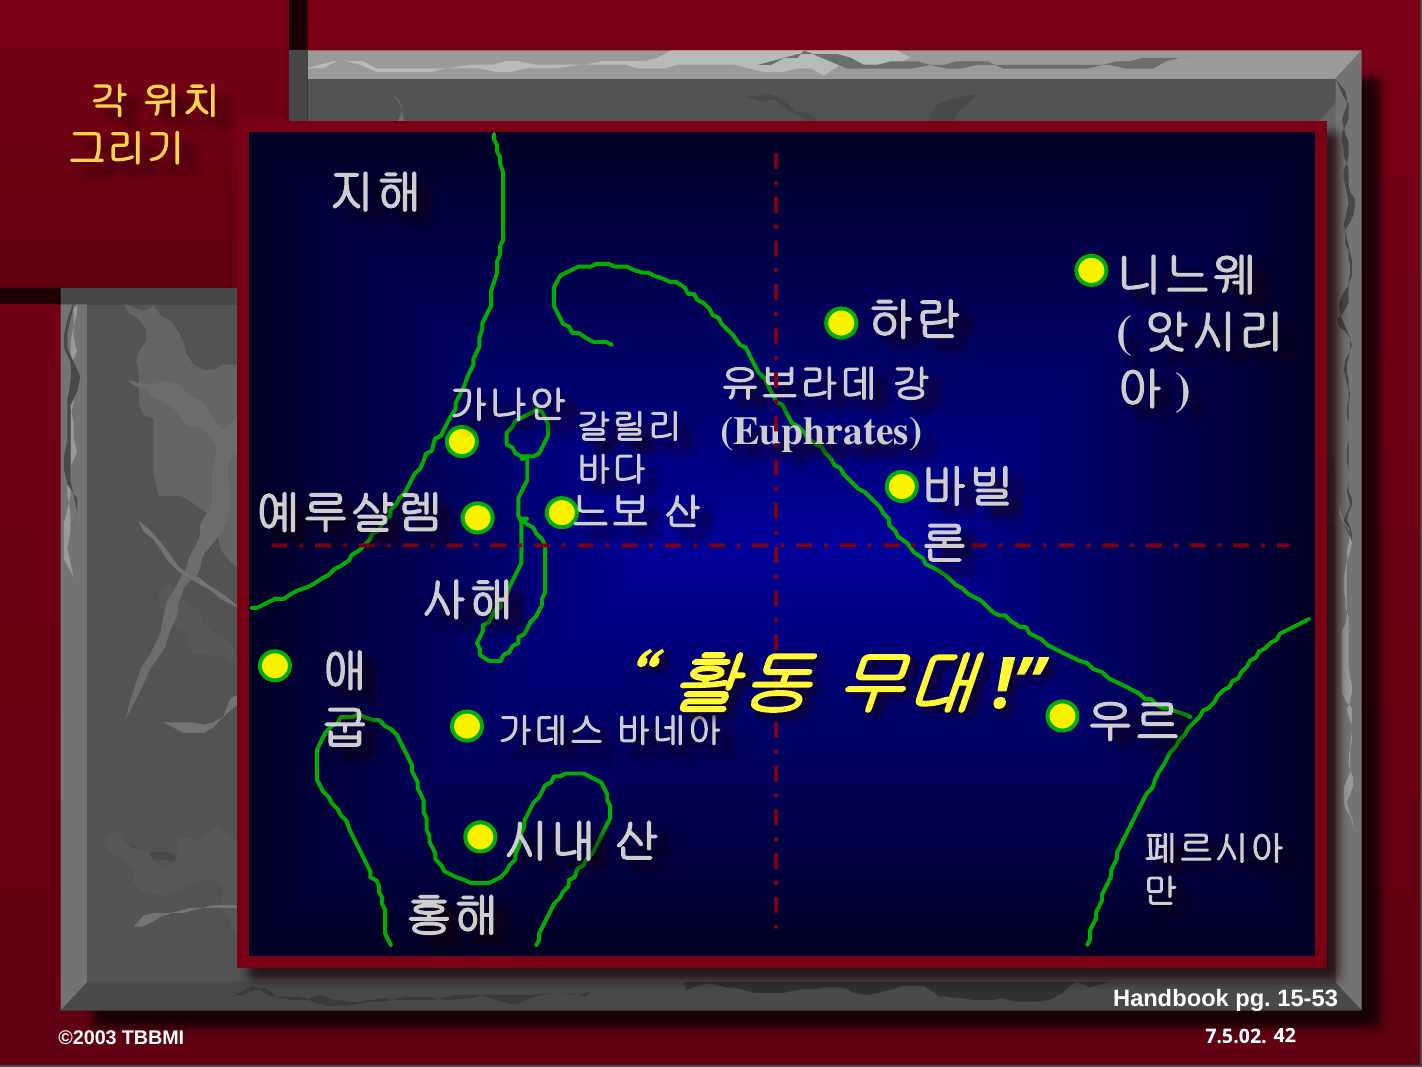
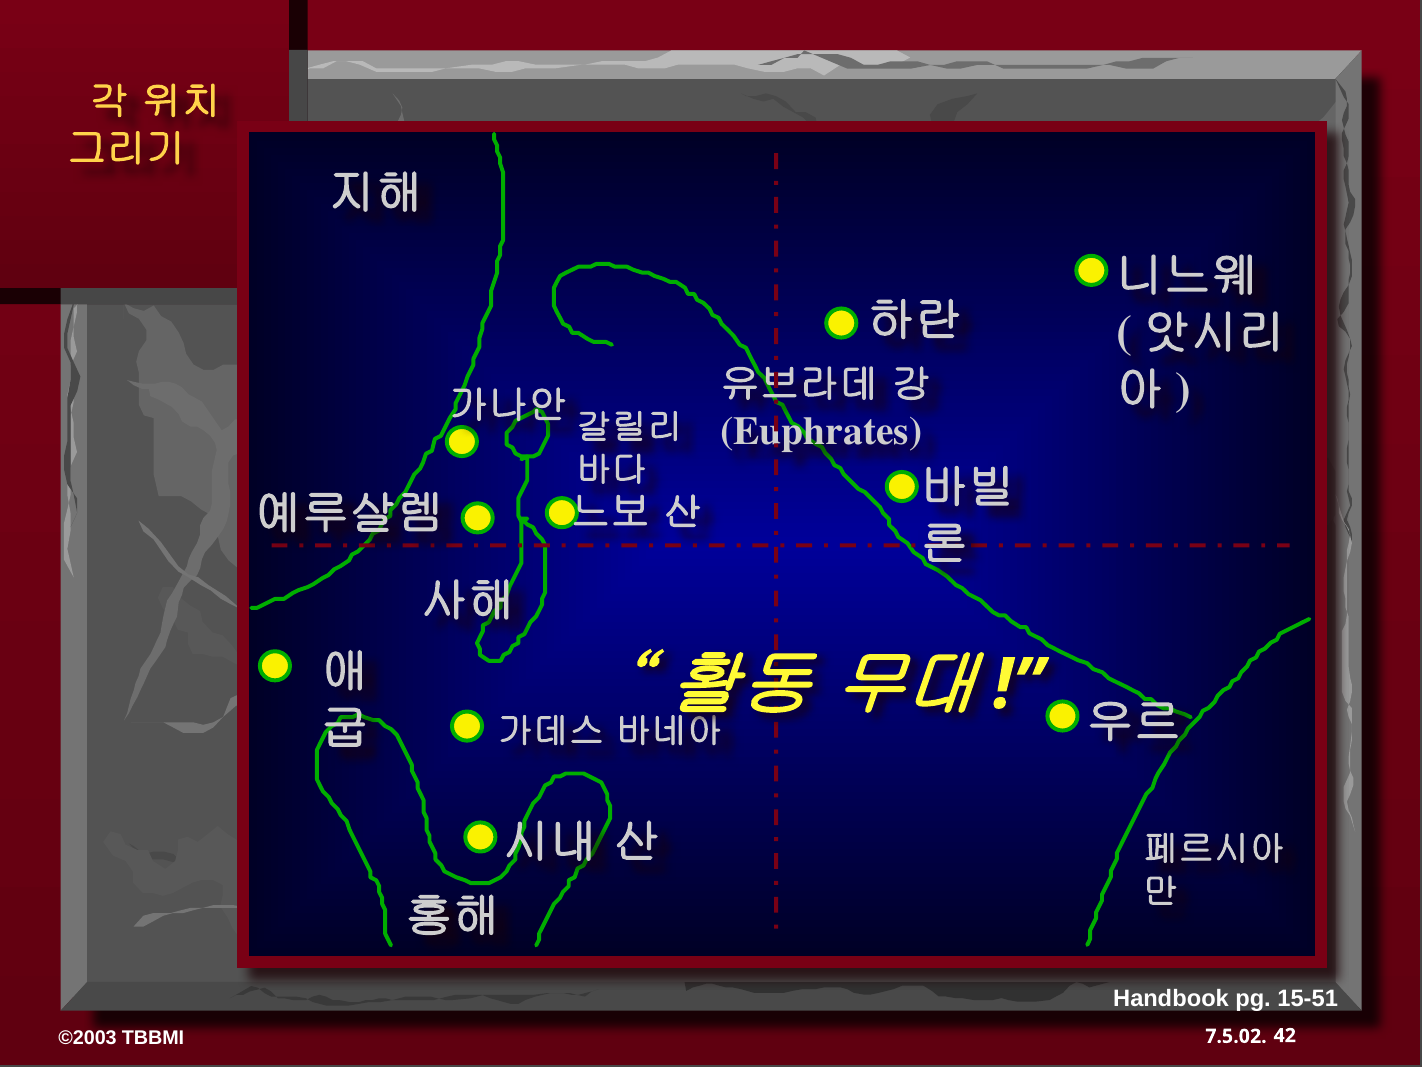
15-53: 15-53 -> 15-51
